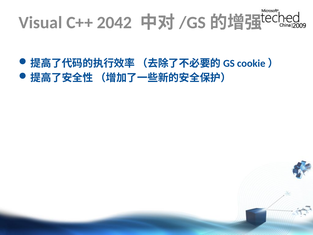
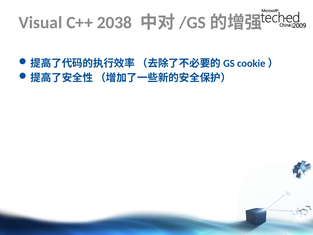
2042: 2042 -> 2038
